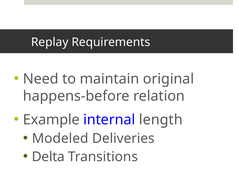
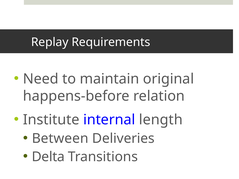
Example: Example -> Institute
Modeled: Modeled -> Between
